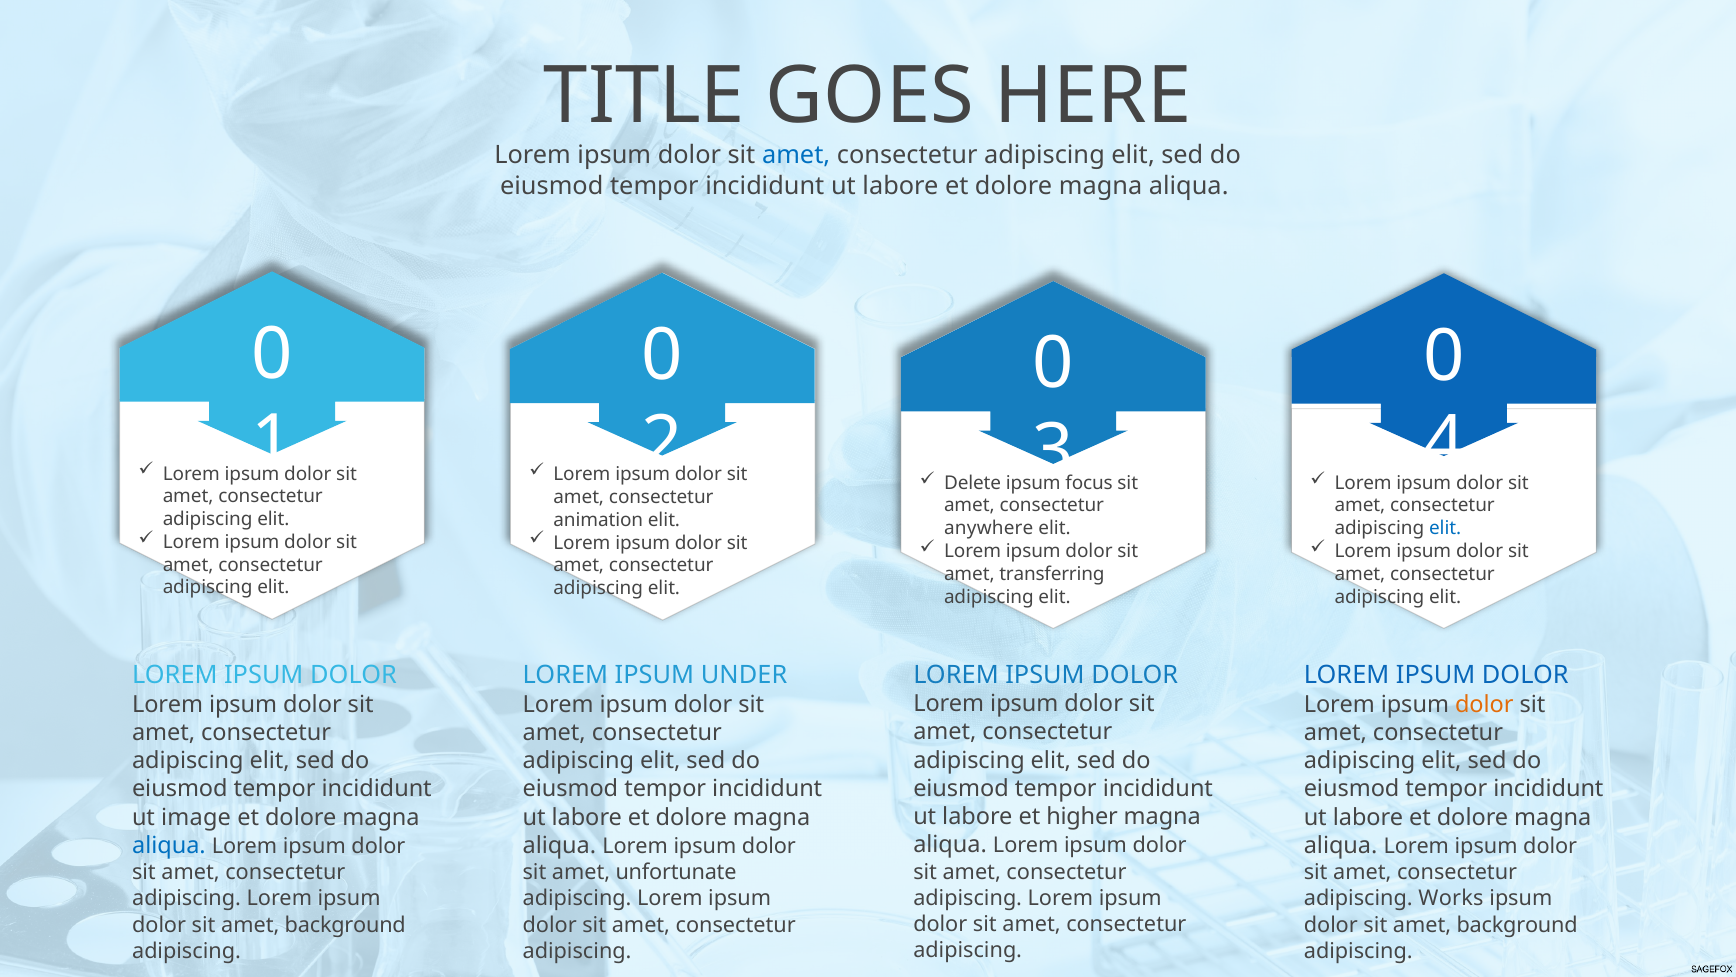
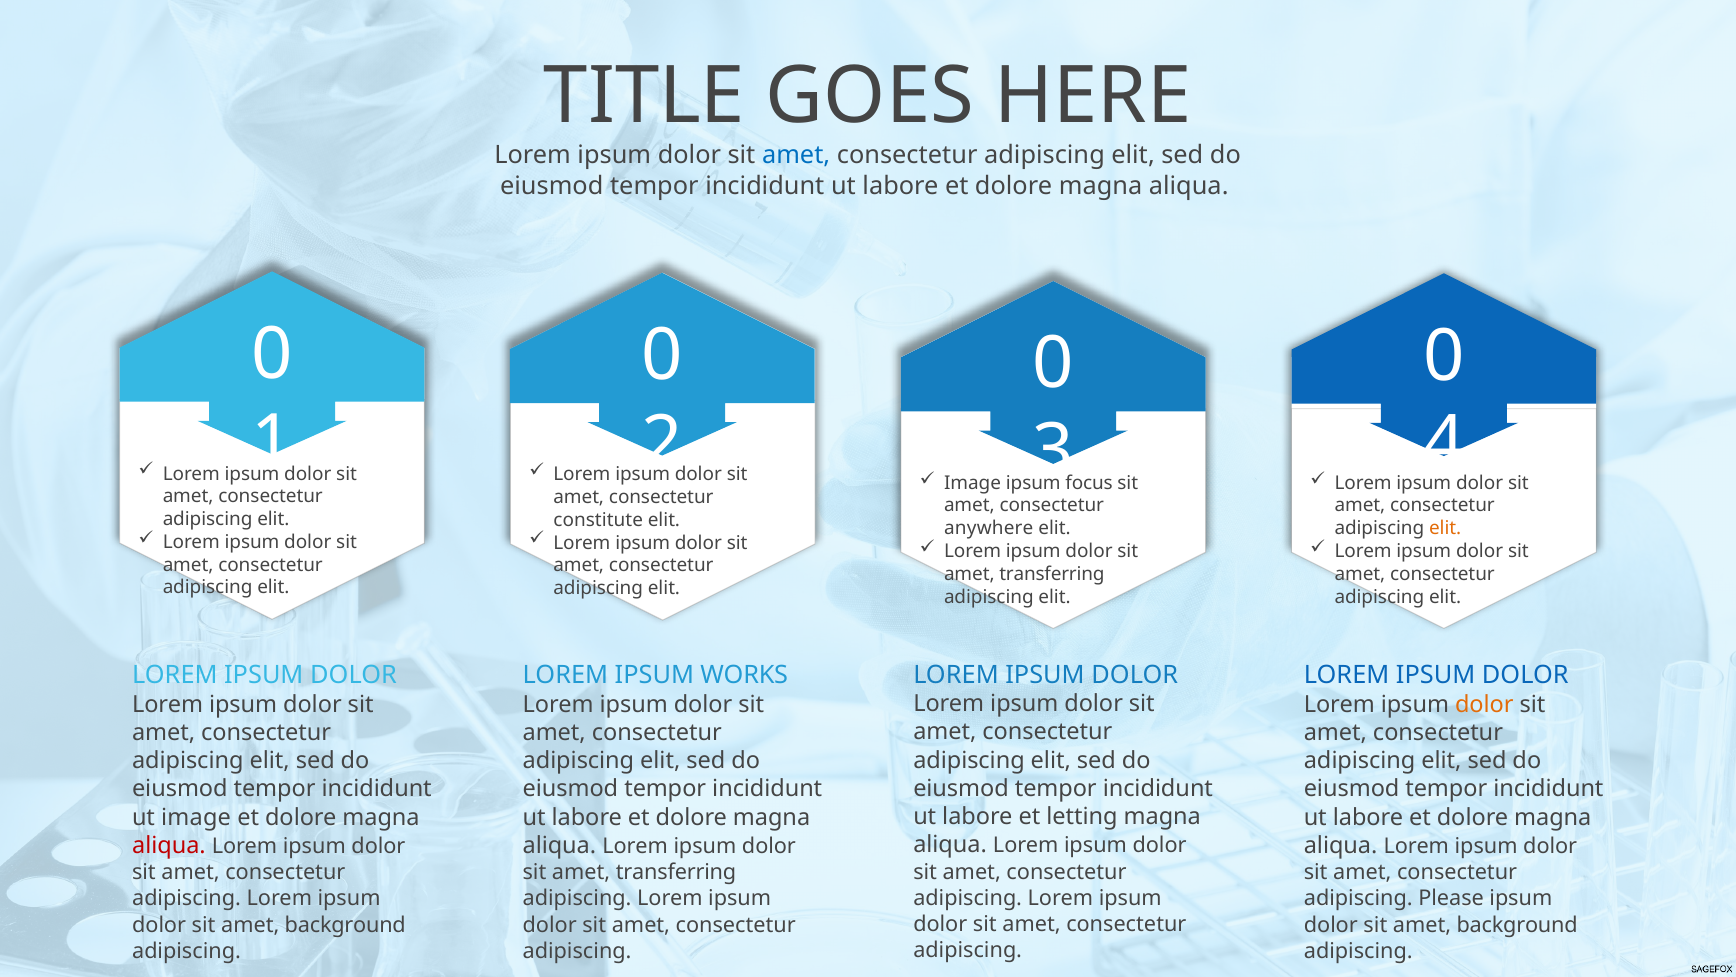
Delete at (973, 483): Delete -> Image
animation: animation -> constitute
elit at (1445, 528) colour: blue -> orange
UNDER: UNDER -> WORKS
higher: higher -> letting
aliqua at (169, 845) colour: blue -> red
unfortunate at (676, 872): unfortunate -> transferring
Works: Works -> Please
